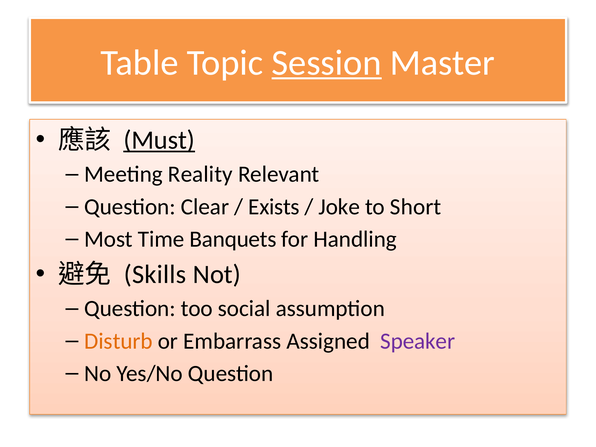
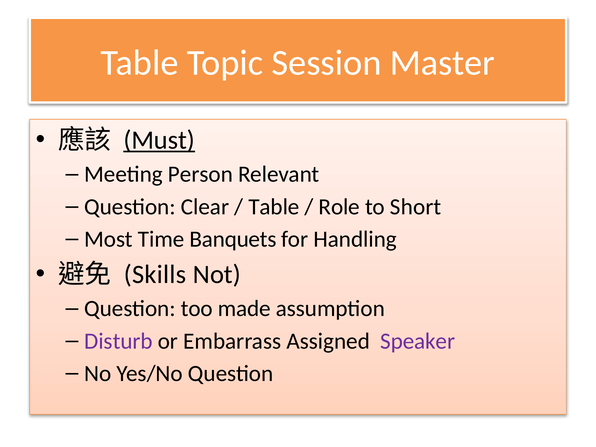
Session underline: present -> none
Reality: Reality -> Person
Exists at (274, 207): Exists -> Table
Joke: Joke -> Role
social: social -> made
Disturb colour: orange -> purple
